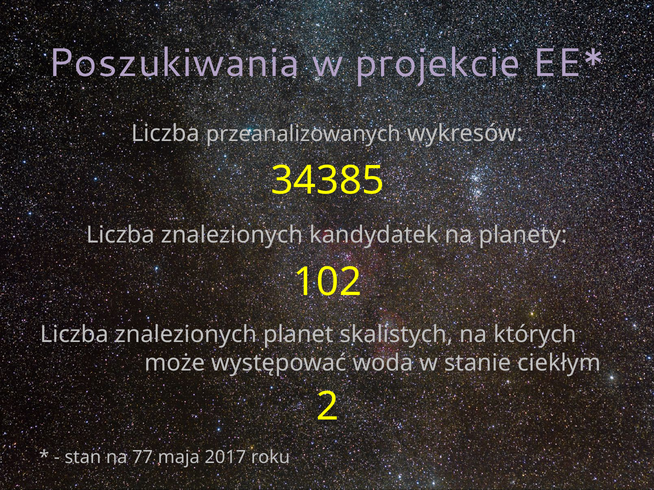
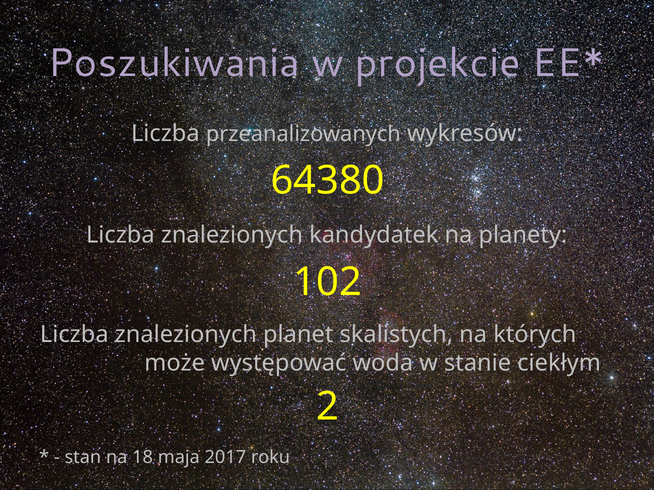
34385: 34385 -> 64380
77: 77 -> 18
